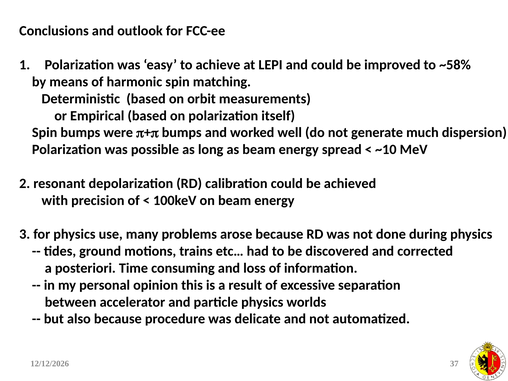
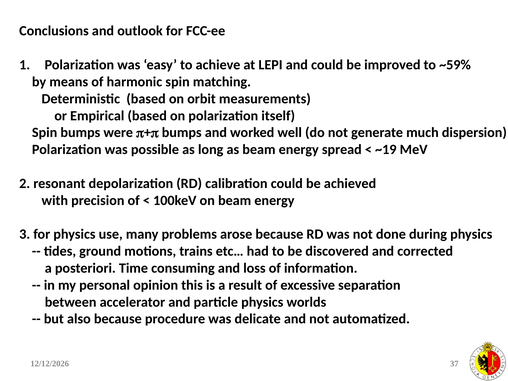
~58%: ~58% -> ~59%
~10: ~10 -> ~19
